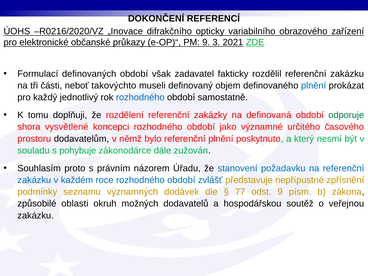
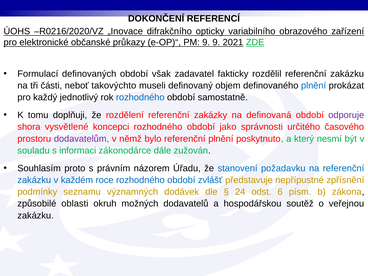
9 3: 3 -> 9
odporuje colour: green -> purple
významné: významné -> správnosti
dodavatelům colour: black -> purple
pohybuje: pohybuje -> informaci
77: 77 -> 24
odst 9: 9 -> 6
